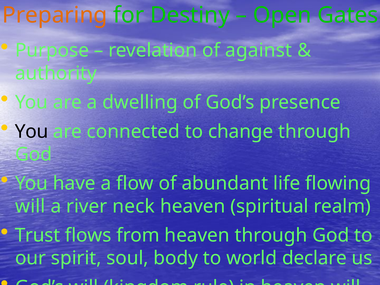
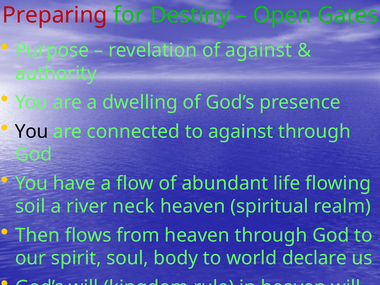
Preparing colour: orange -> red
to change: change -> against
will at (30, 206): will -> soil
Trust: Trust -> Then
